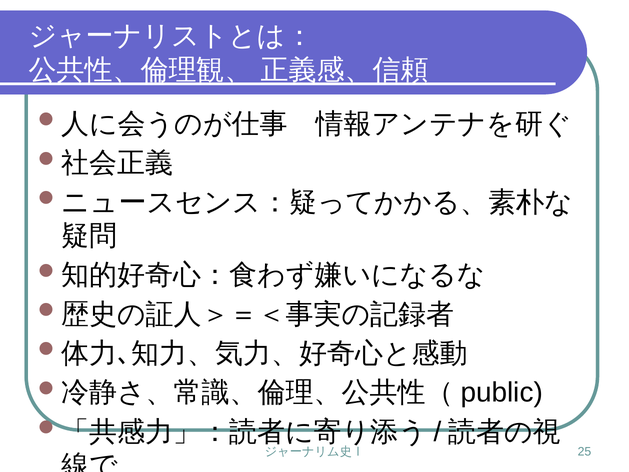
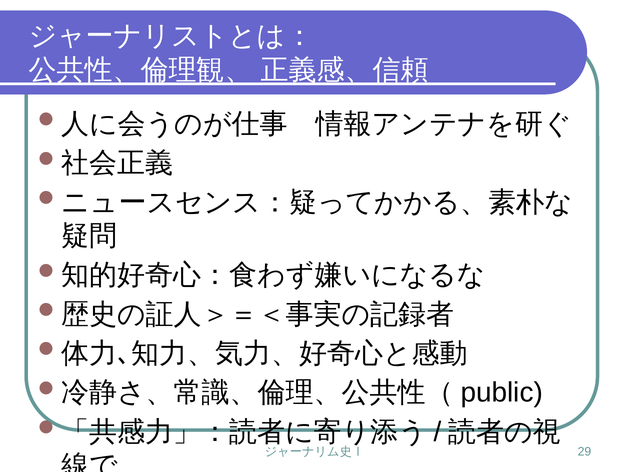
25: 25 -> 29
